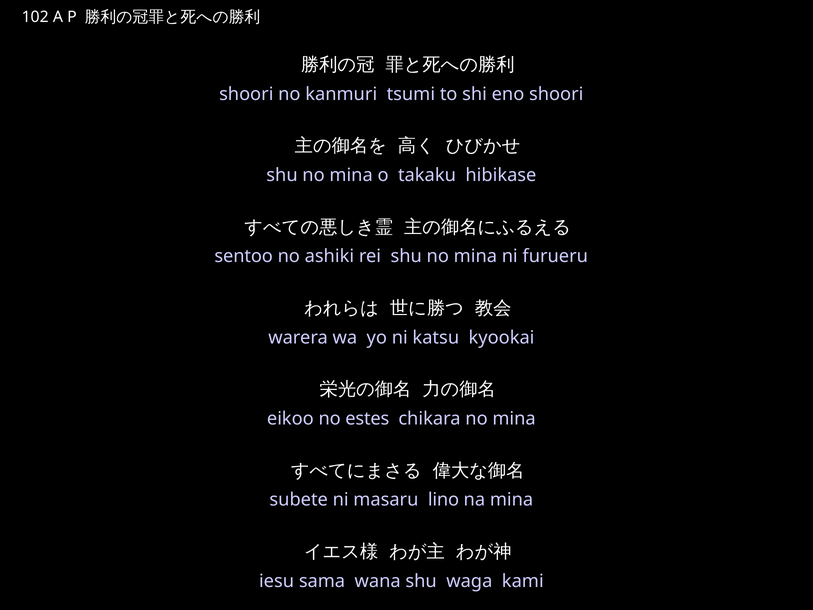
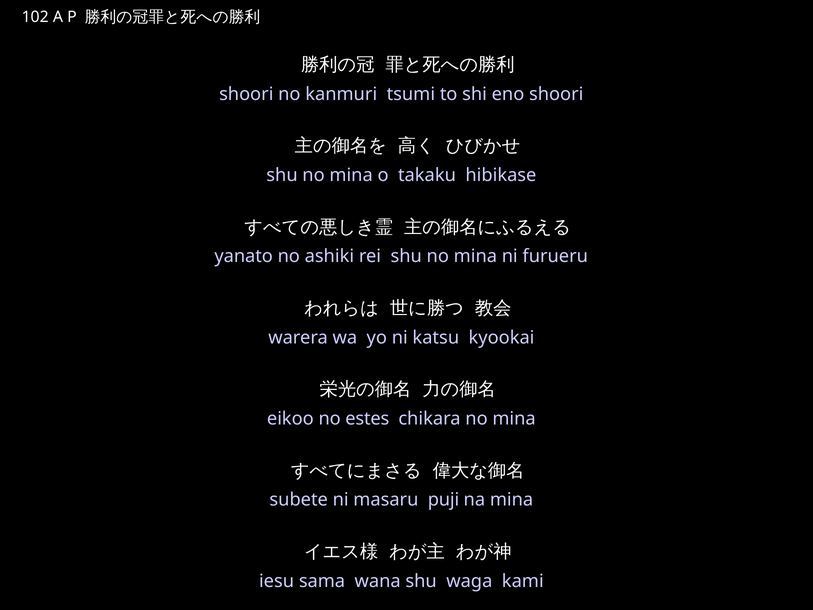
sentoo: sentoo -> yanato
lino: lino -> puji
